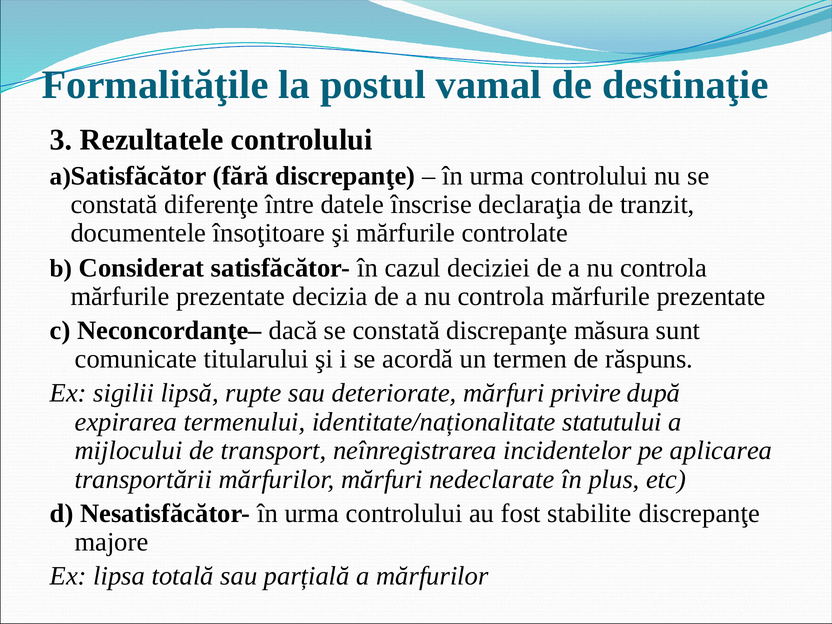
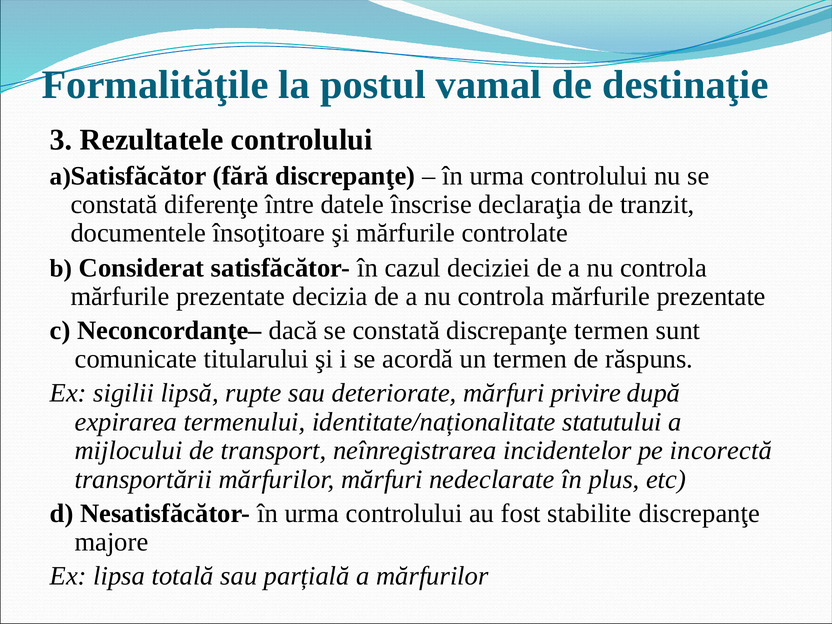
discrepanţe măsura: măsura -> termen
aplicarea: aplicarea -> incorectă
